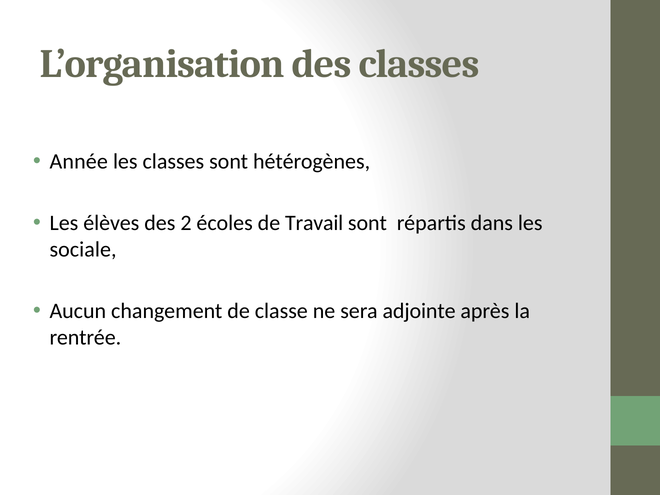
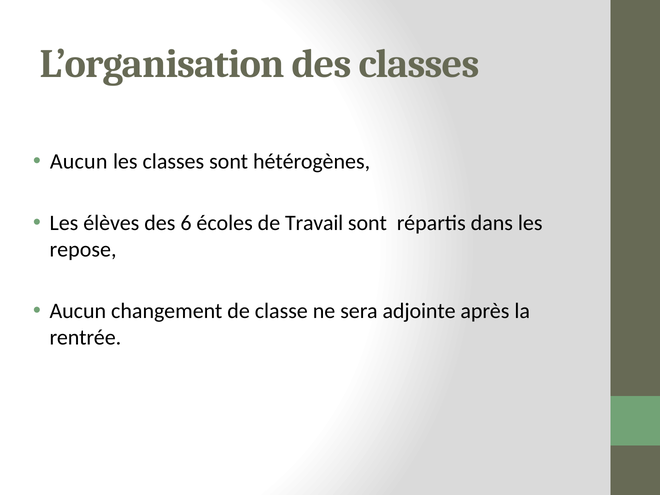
Année at (79, 162): Année -> Aucun
2: 2 -> 6
sociale: sociale -> repose
